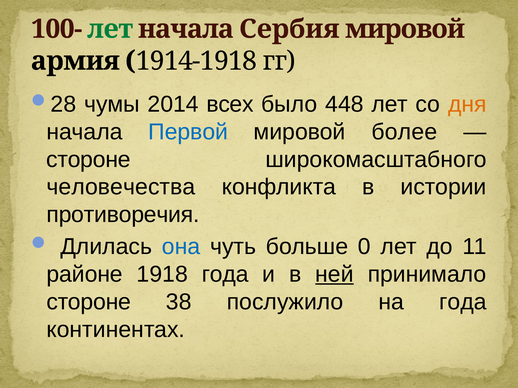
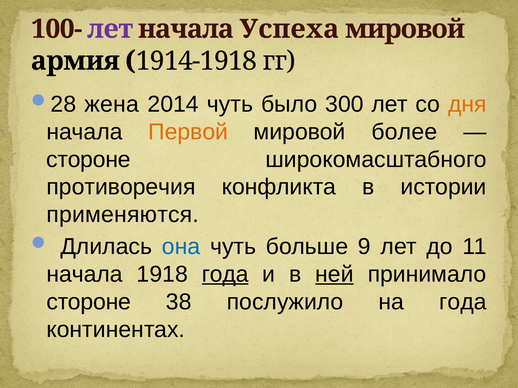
лет at (110, 29) colour: green -> purple
Сербия: Сербия -> Успеха
чумы: чумы -> жена
2014 всех: всех -> чуть
448: 448 -> 300
Первой colour: blue -> orange
человечества: человечества -> противоречия
противоречия: противоречия -> применяются
0: 0 -> 9
районе at (85, 275): районе -> начала
года at (225, 275) underline: none -> present
